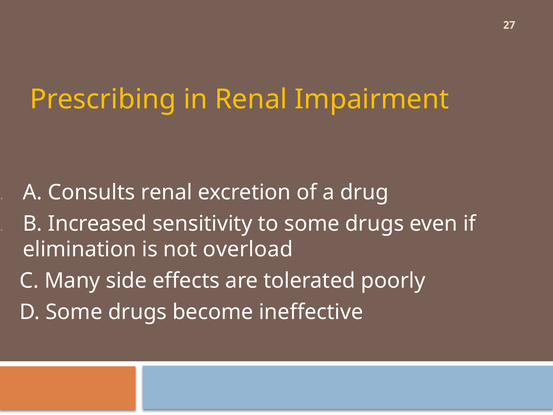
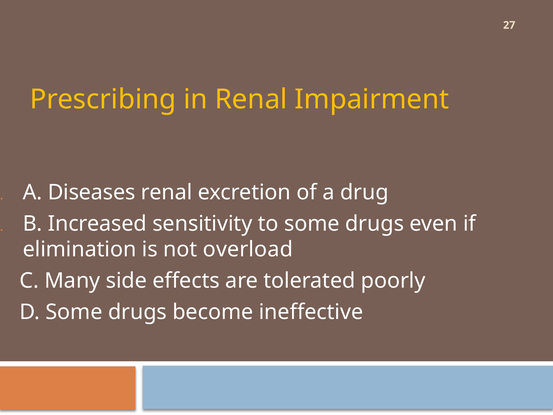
Consults: Consults -> Diseases
